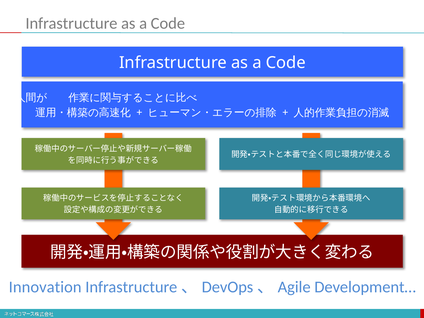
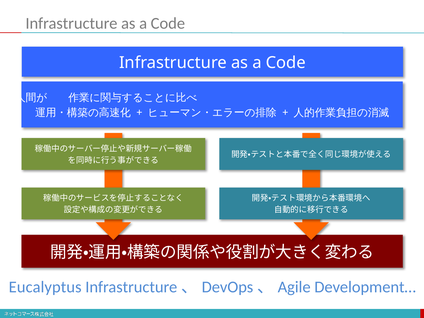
Innovation: Innovation -> Eucalyptus
